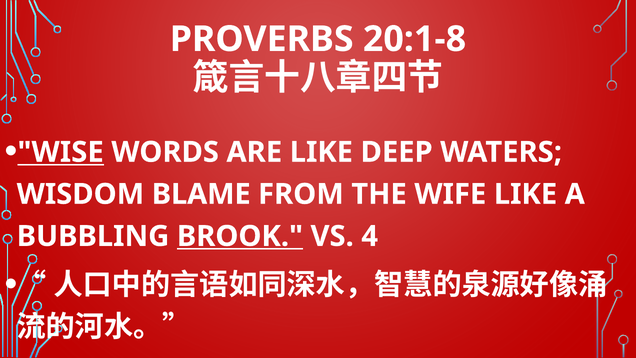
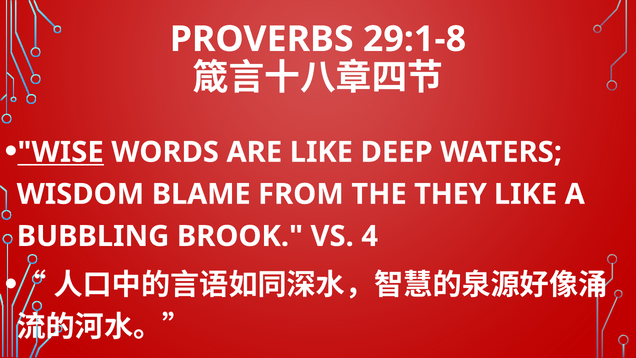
20:1-8: 20:1-8 -> 29:1-8
WIFE: WIFE -> THEY
BROOK underline: present -> none
